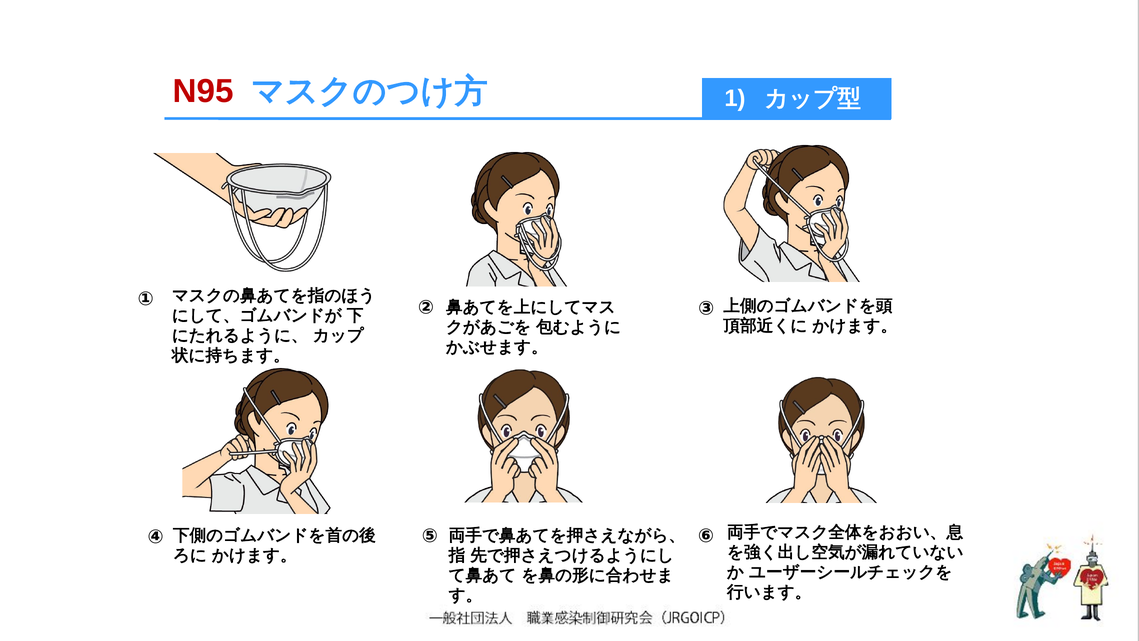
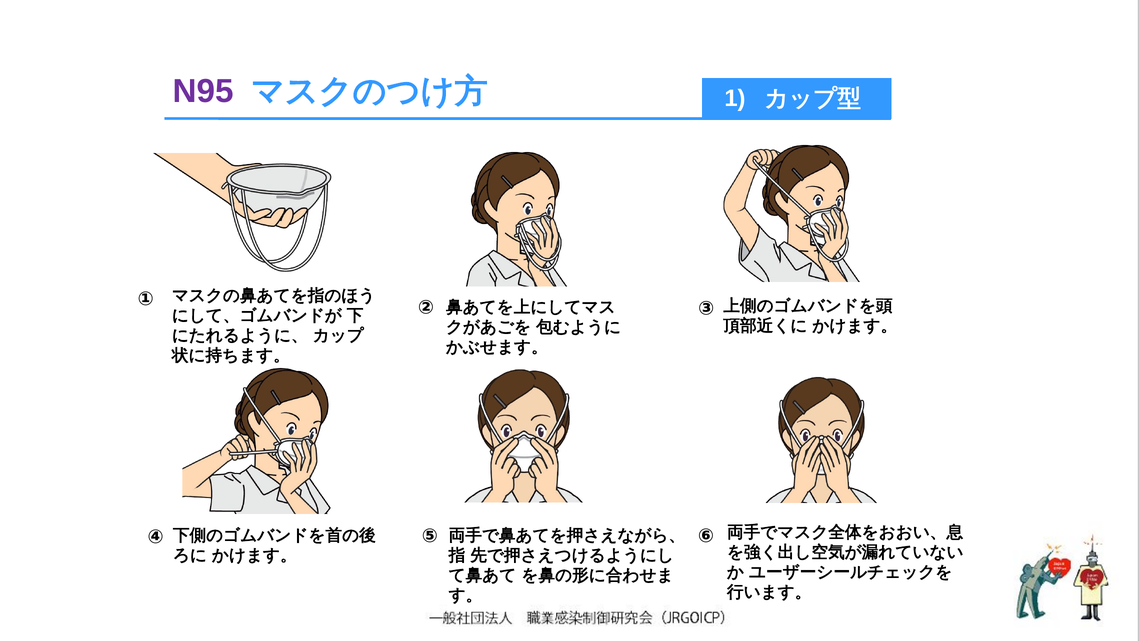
N95 colour: red -> purple
